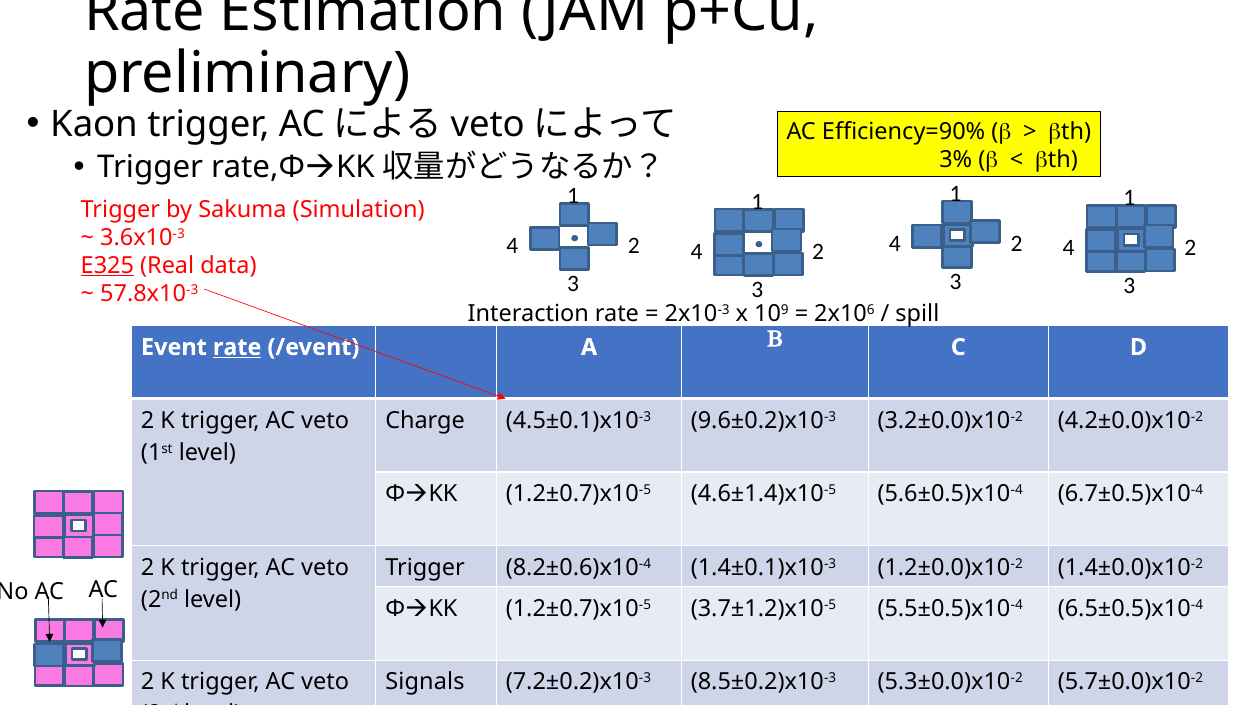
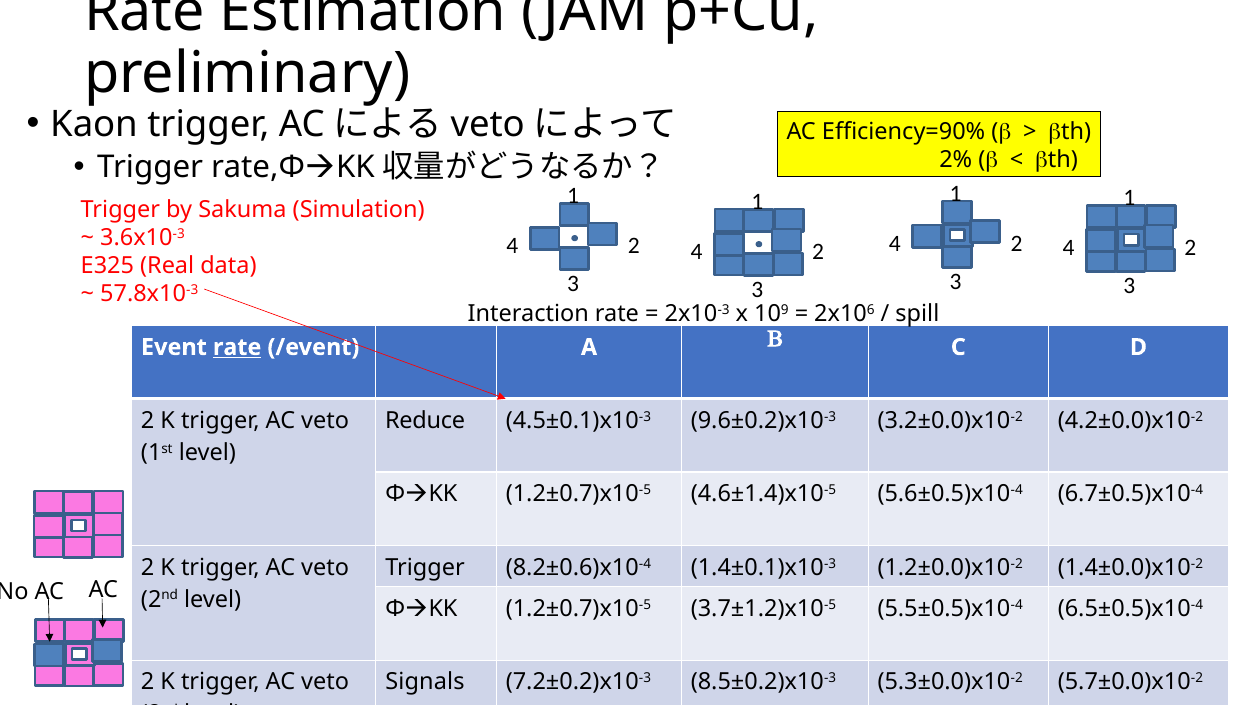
3%: 3% -> 2%
E325 underline: present -> none
Charge: Charge -> Reduce
